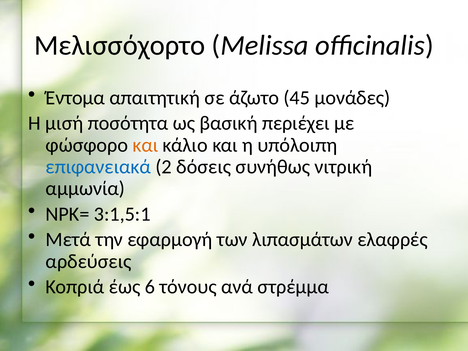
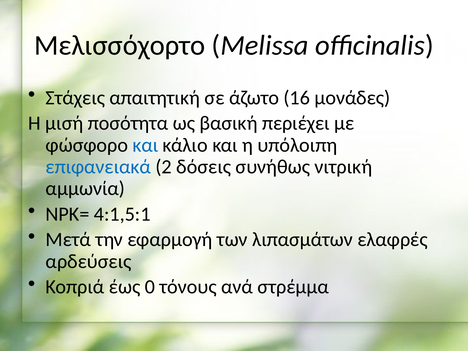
Έντομα: Έντομα -> Στάχεις
45: 45 -> 16
και at (145, 145) colour: orange -> blue
3:1,5:1: 3:1,5:1 -> 4:1,5:1
6: 6 -> 0
